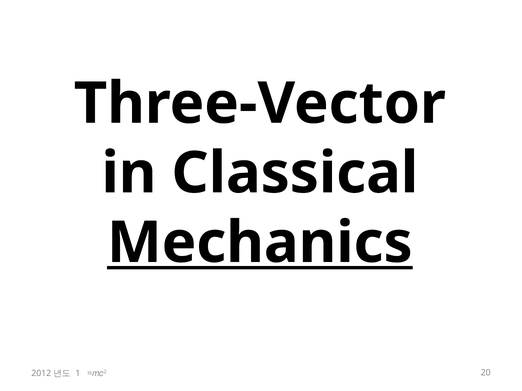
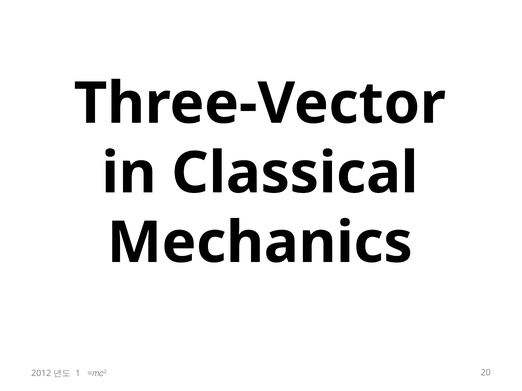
Mechanics underline: present -> none
